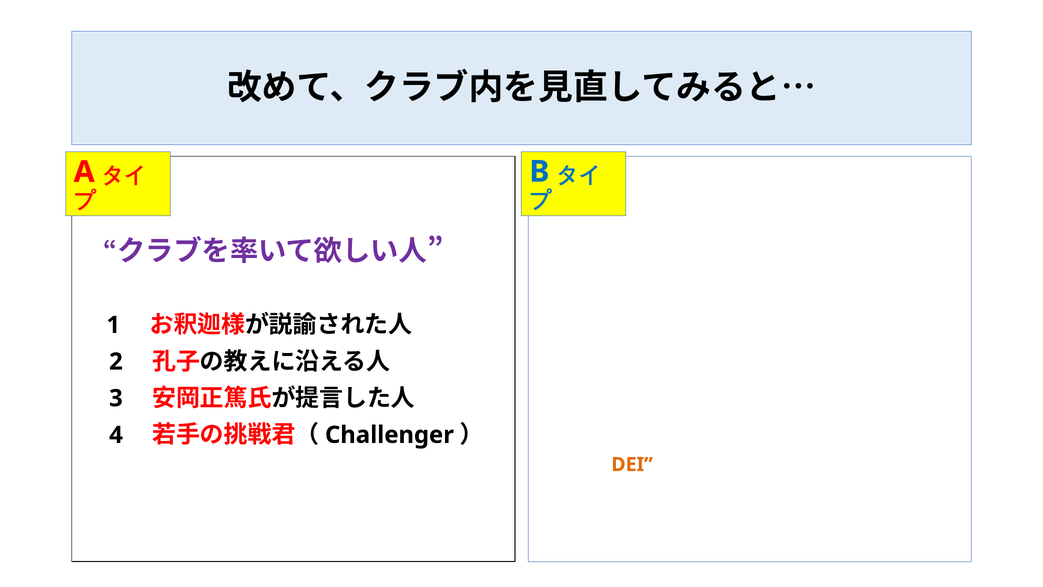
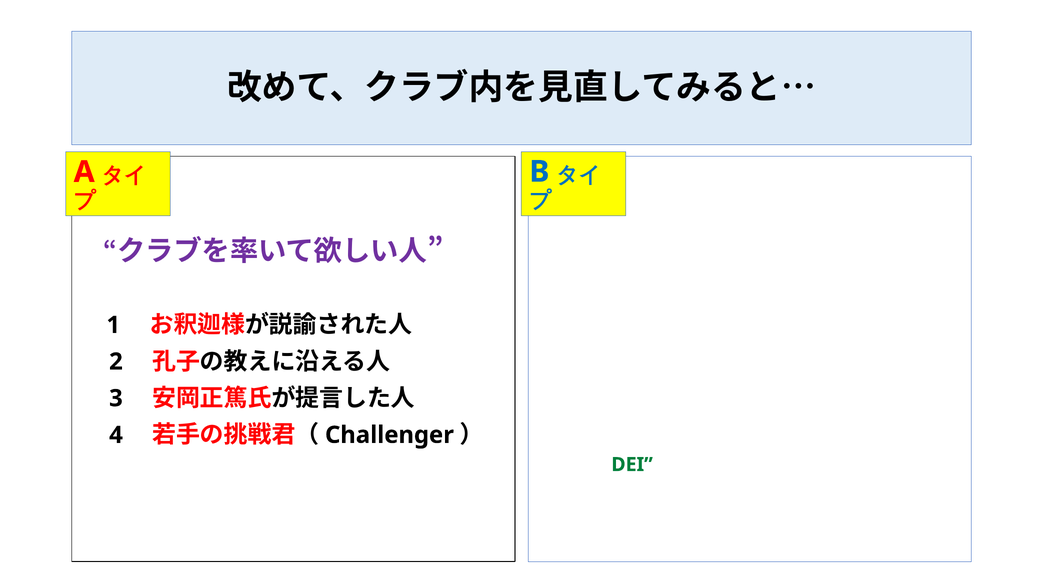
DEI colour: orange -> green
